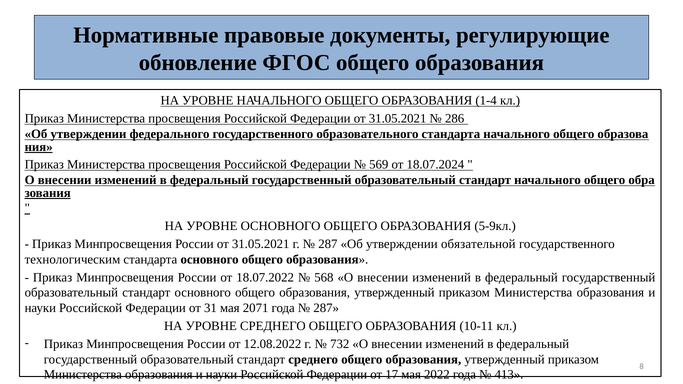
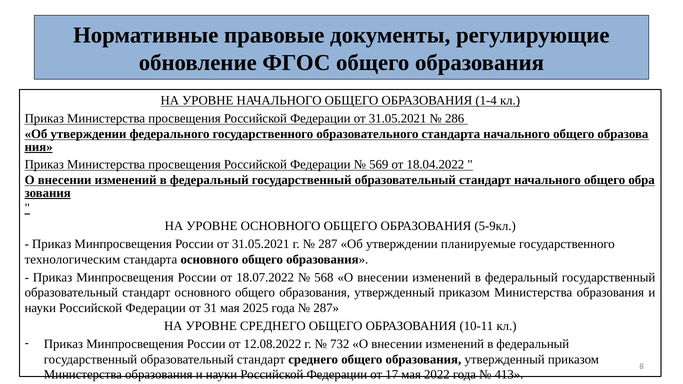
18.07.2024: 18.07.2024 -> 18.04.2022
обязательной: обязательной -> планируемые
2071: 2071 -> 2025
